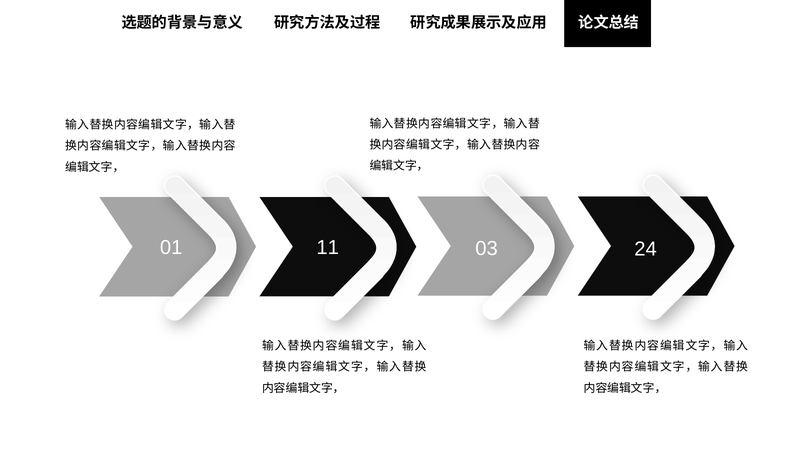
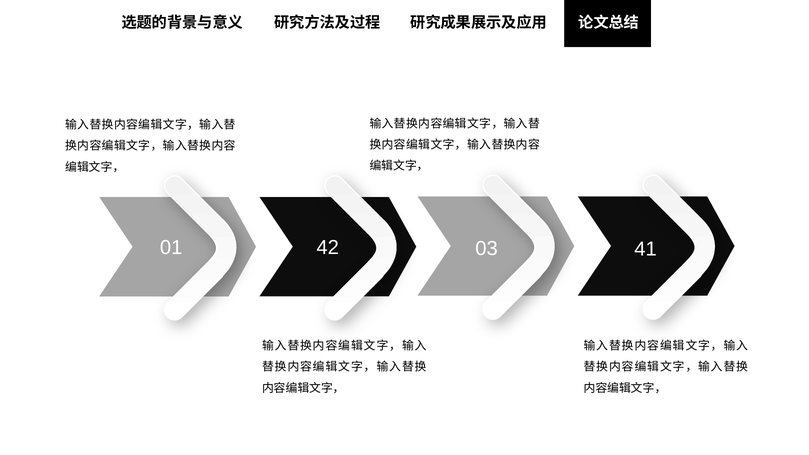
11: 11 -> 42
24: 24 -> 41
